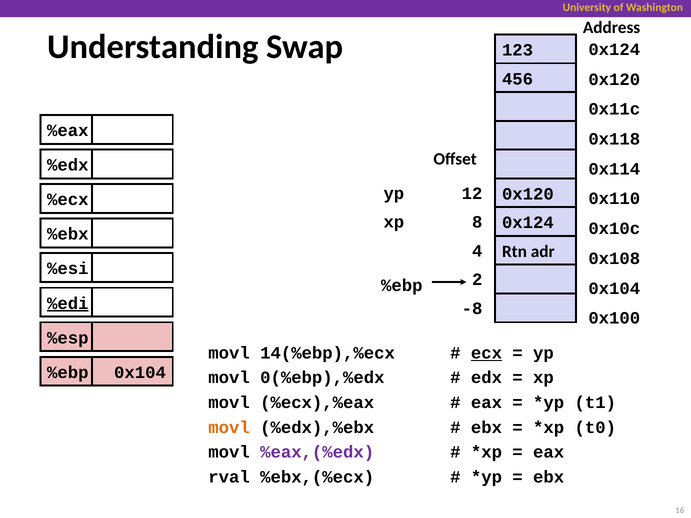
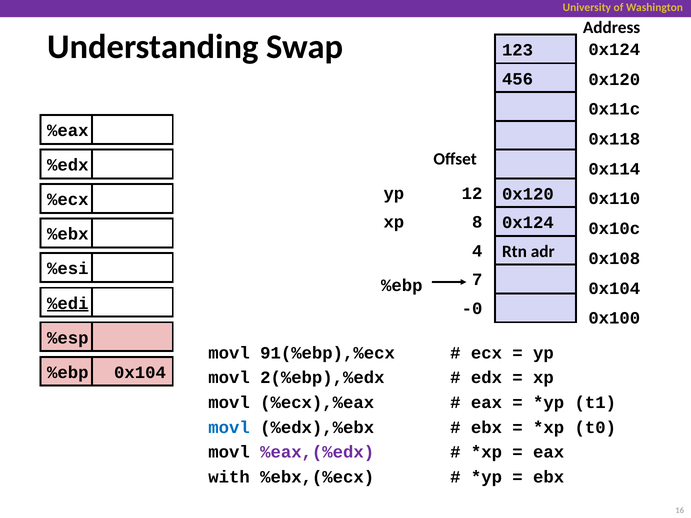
2: 2 -> 7
-8: -8 -> -0
14(%ebp),%ecx: 14(%ebp),%ecx -> 91(%ebp),%ecx
ecx underline: present -> none
0(%ebp),%edx: 0(%ebp),%edx -> 2(%ebp),%edx
movl at (229, 428) colour: orange -> blue
rval: rval -> with
